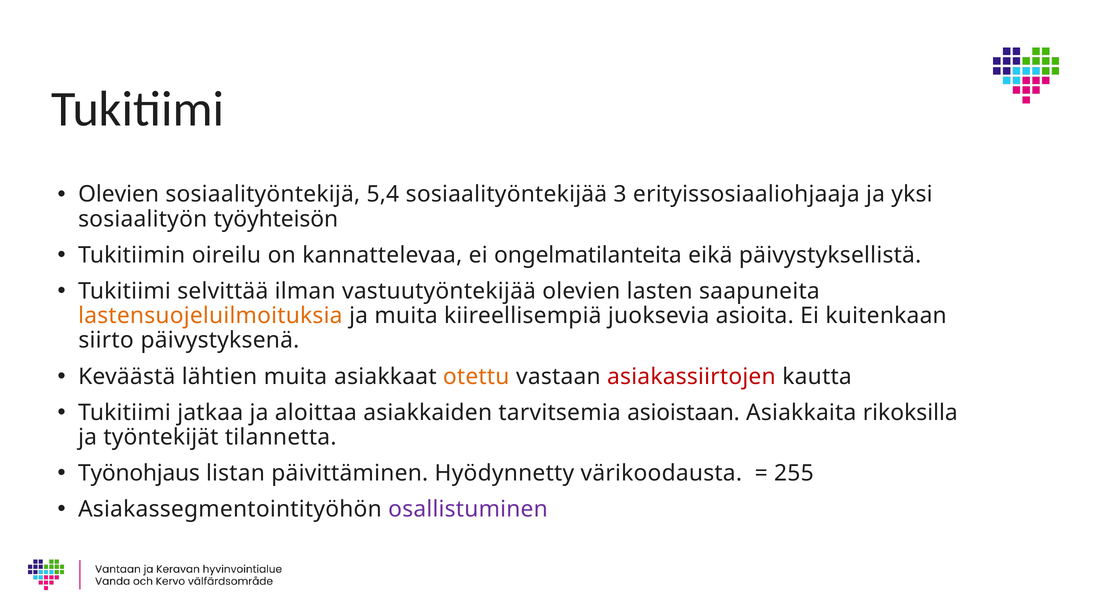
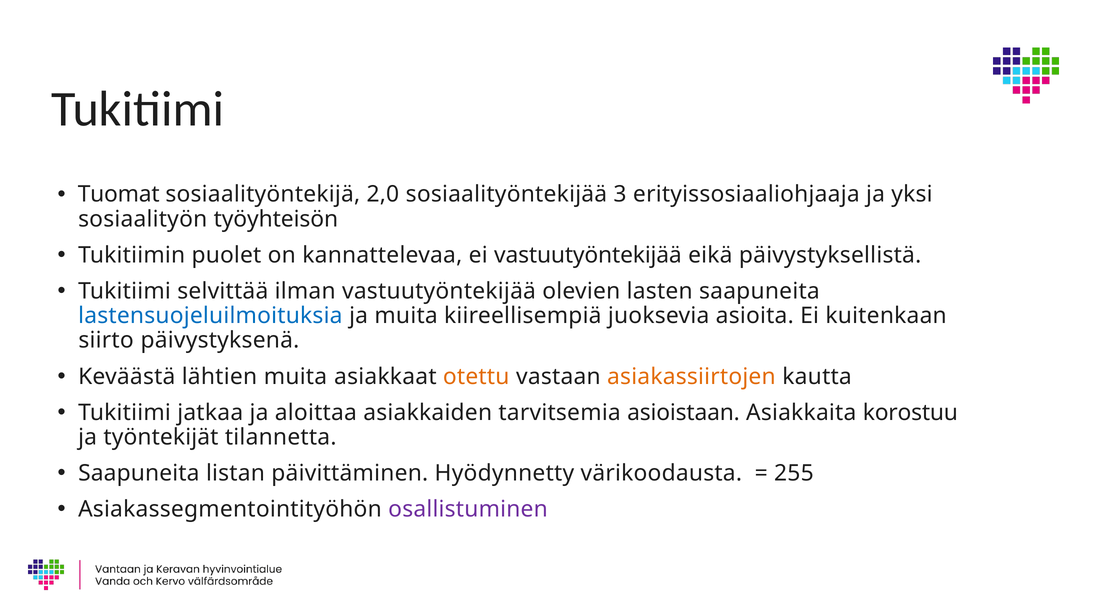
Olevien at (119, 194): Olevien -> Tuomat
5,4: 5,4 -> 2,0
oireilu: oireilu -> puolet
ei ongelmatilanteita: ongelmatilanteita -> vastuutyöntekijää
lastensuojeluilmoituksia colour: orange -> blue
asiakassiirtojen colour: red -> orange
rikoksilla: rikoksilla -> korostuu
Työnohjaus at (139, 473): Työnohjaus -> Saapuneita
